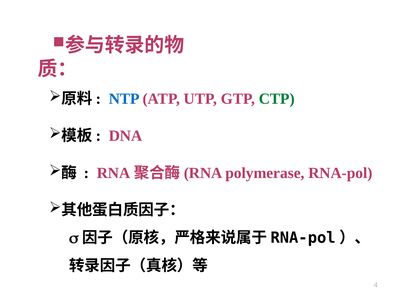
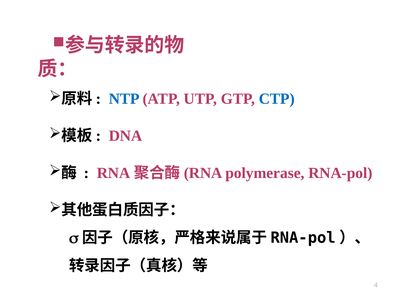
CTP colour: green -> blue
